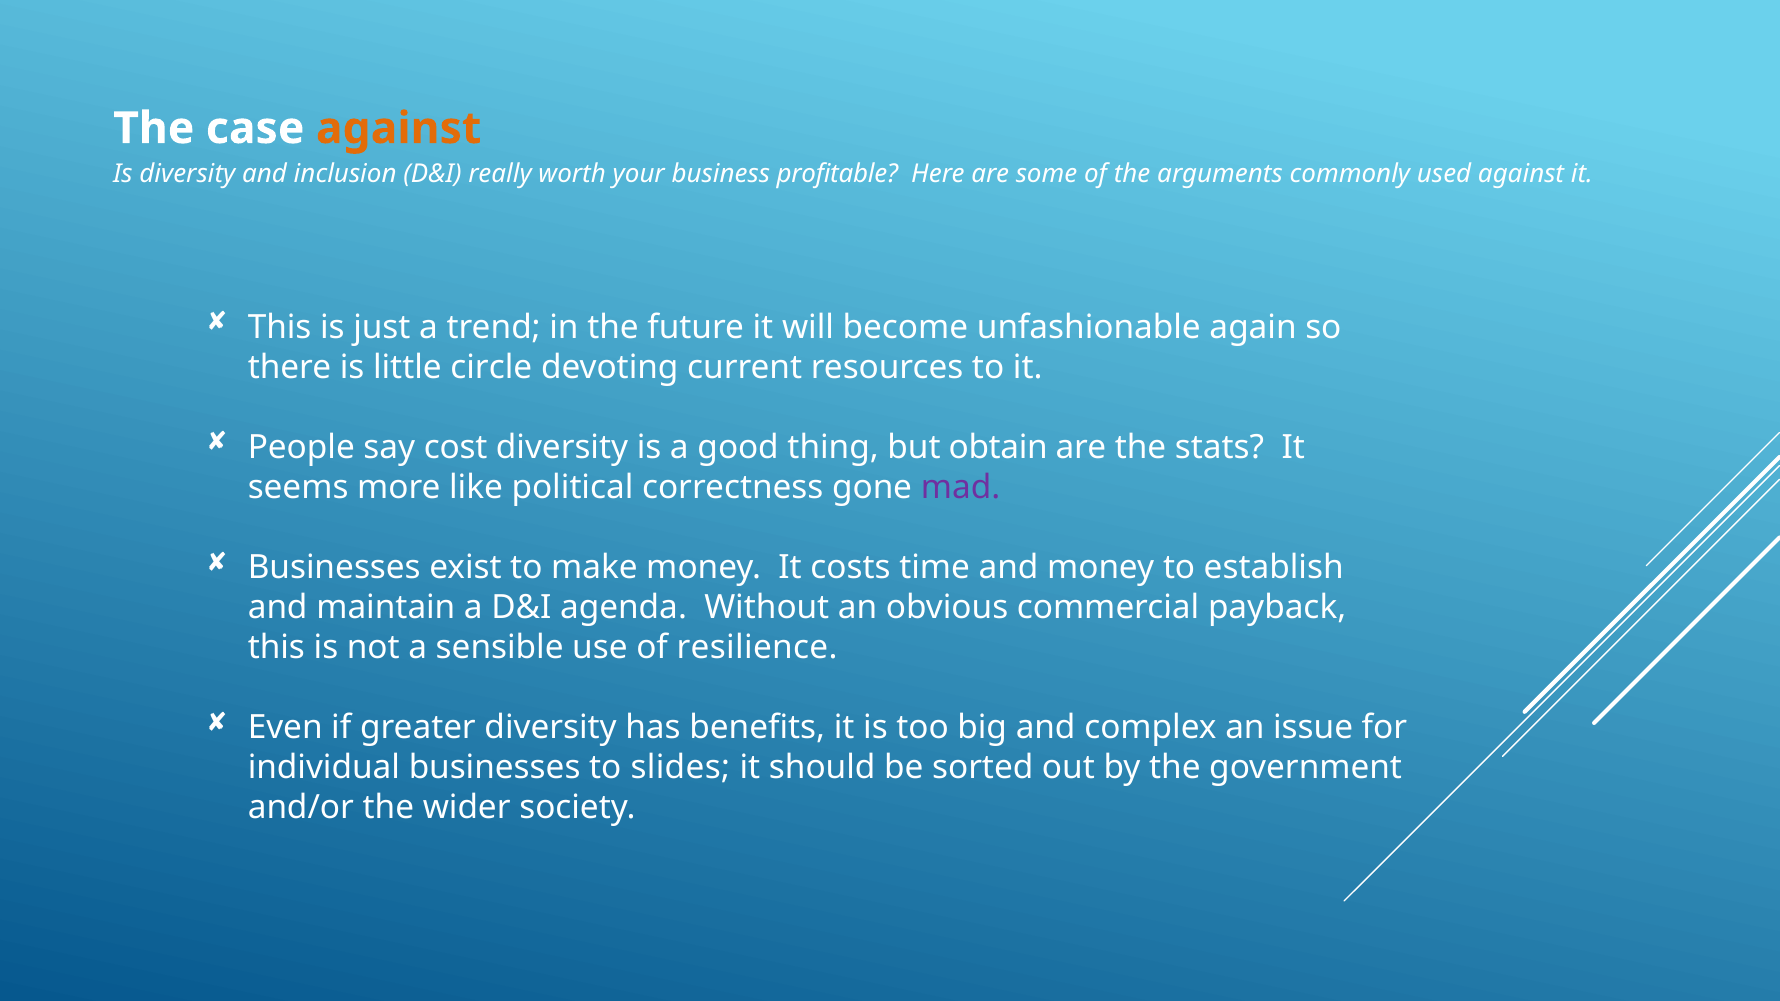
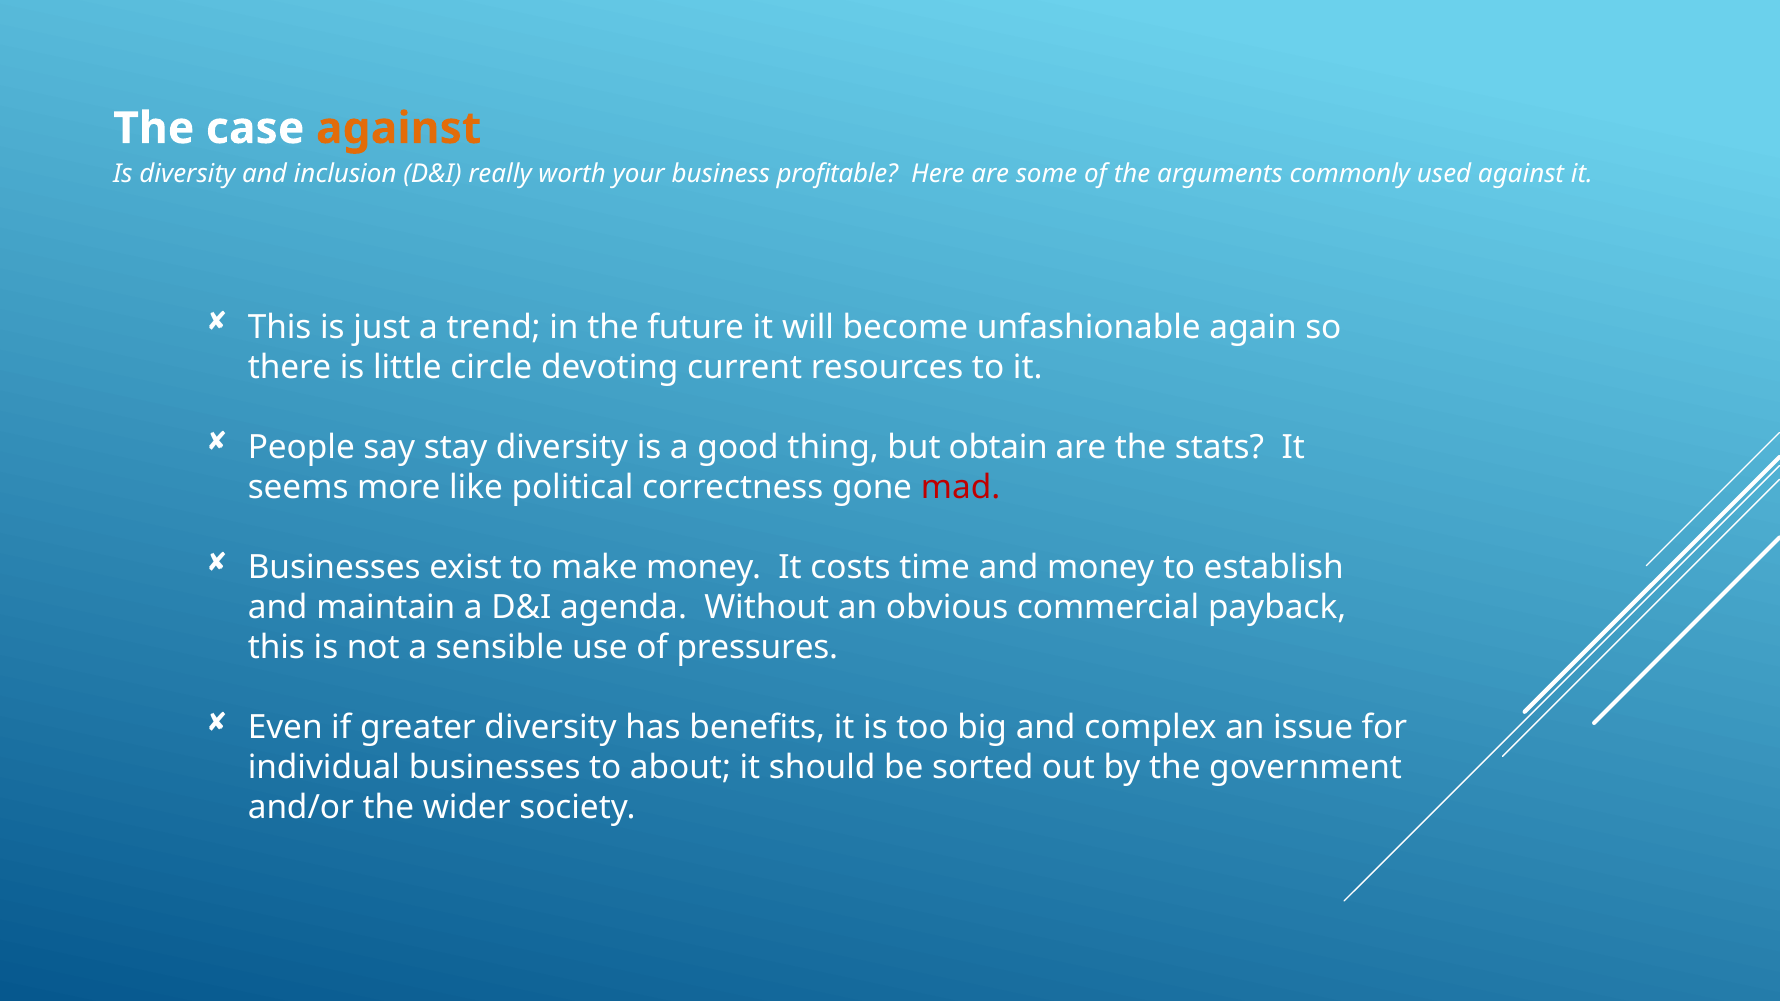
cost: cost -> stay
mad colour: purple -> red
resilience: resilience -> pressures
slides: slides -> about
